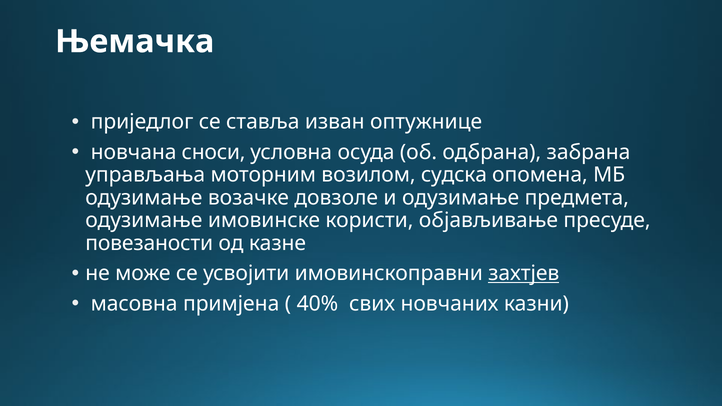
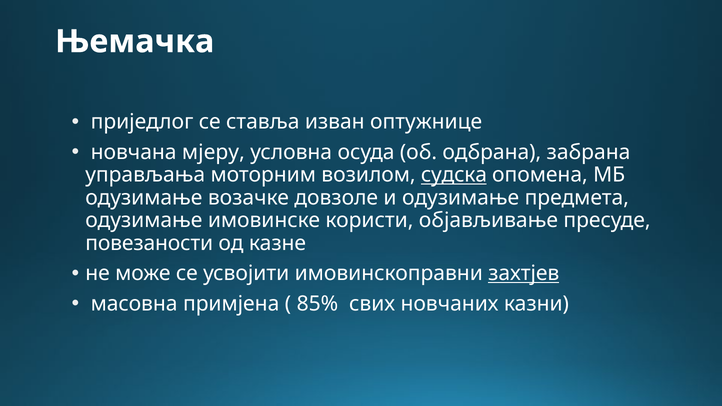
сноси: сноси -> мјеру
судска underline: none -> present
40%: 40% -> 85%
